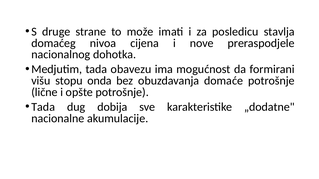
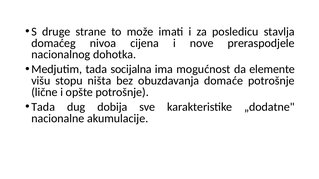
obavezu: obavezu -> socijalna
formirani: formirani -> elemente
onda: onda -> ništa
